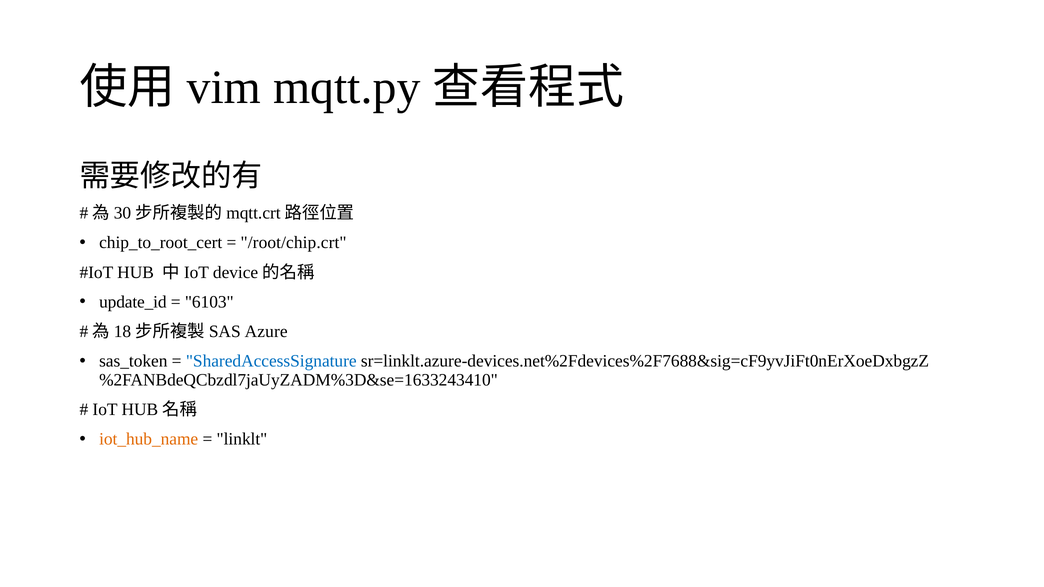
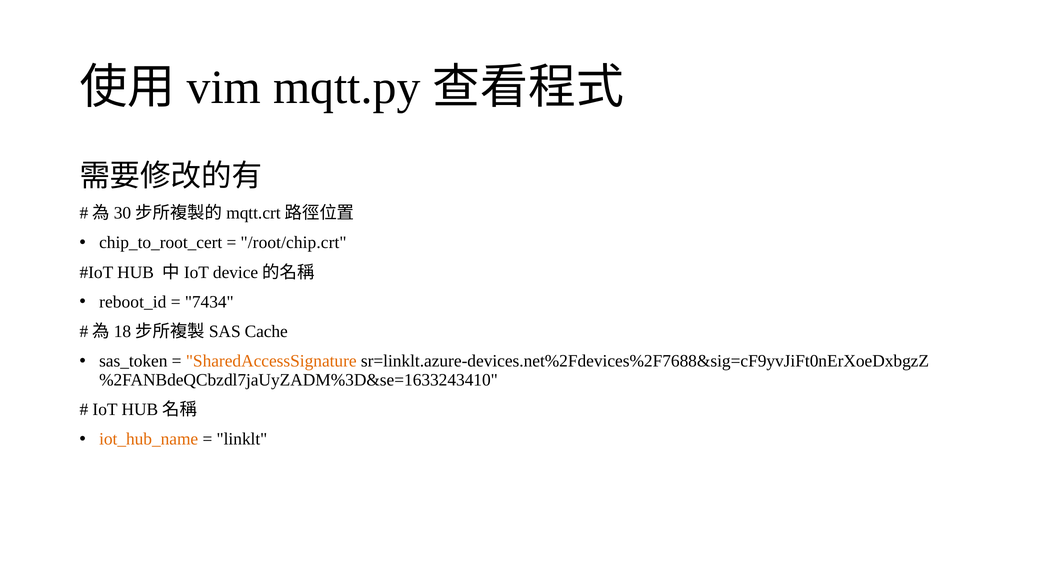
update_id: update_id -> reboot_id
6103: 6103 -> 7434
Azure: Azure -> Cache
SharedAccessSignature colour: blue -> orange
